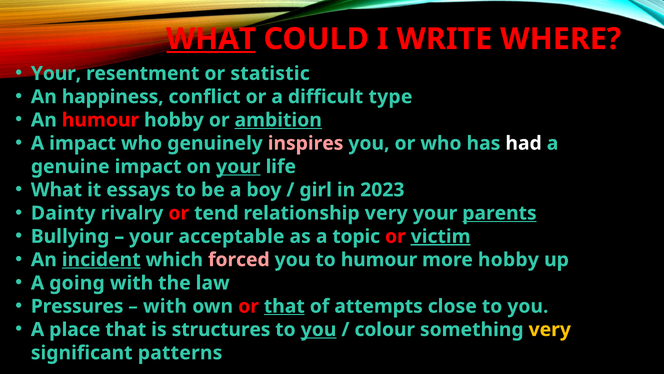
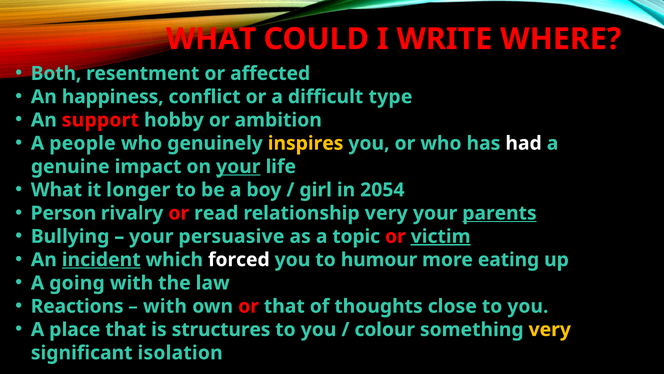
WHAT at (211, 39) underline: present -> none
Your at (56, 73): Your -> Both
statistic: statistic -> affected
An humour: humour -> support
ambition underline: present -> none
A impact: impact -> people
inspires colour: pink -> yellow
essays: essays -> longer
2023: 2023 -> 2054
Dainty: Dainty -> Person
tend: tend -> read
acceptable: acceptable -> persuasive
forced colour: pink -> white
more hobby: hobby -> eating
Pressures: Pressures -> Reactions
that at (284, 306) underline: present -> none
attempts: attempts -> thoughts
you at (319, 329) underline: present -> none
patterns: patterns -> isolation
